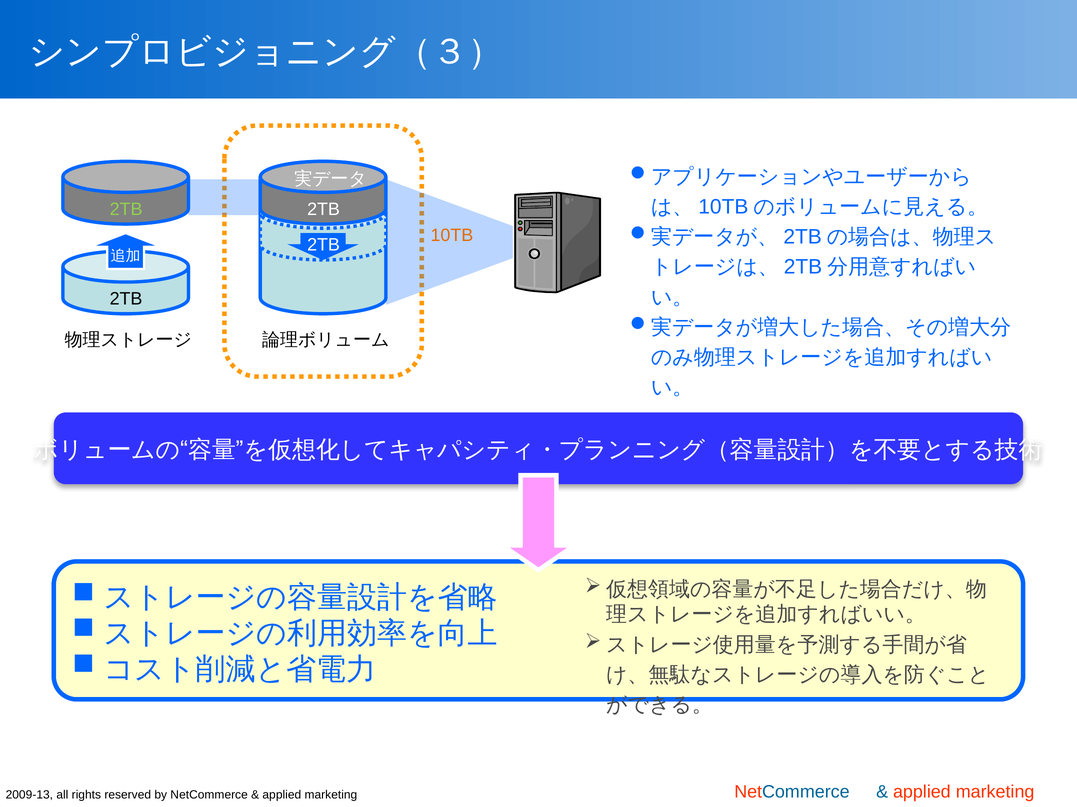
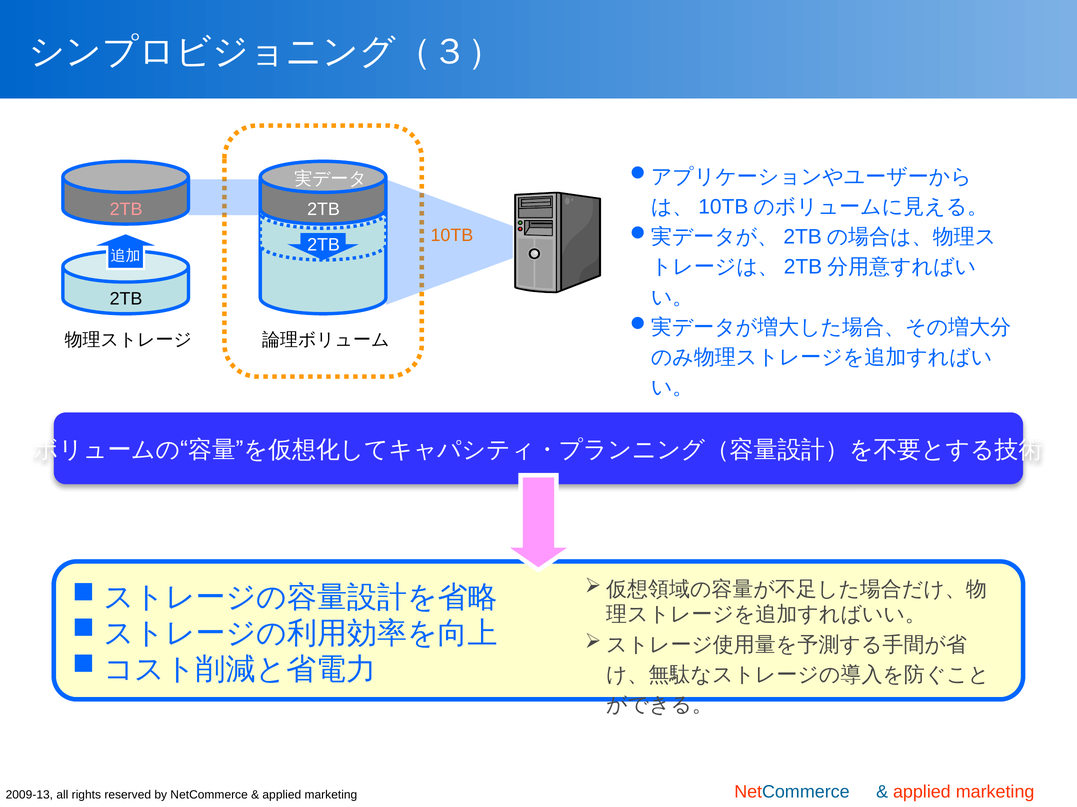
2TB at (126, 209) colour: light green -> pink
